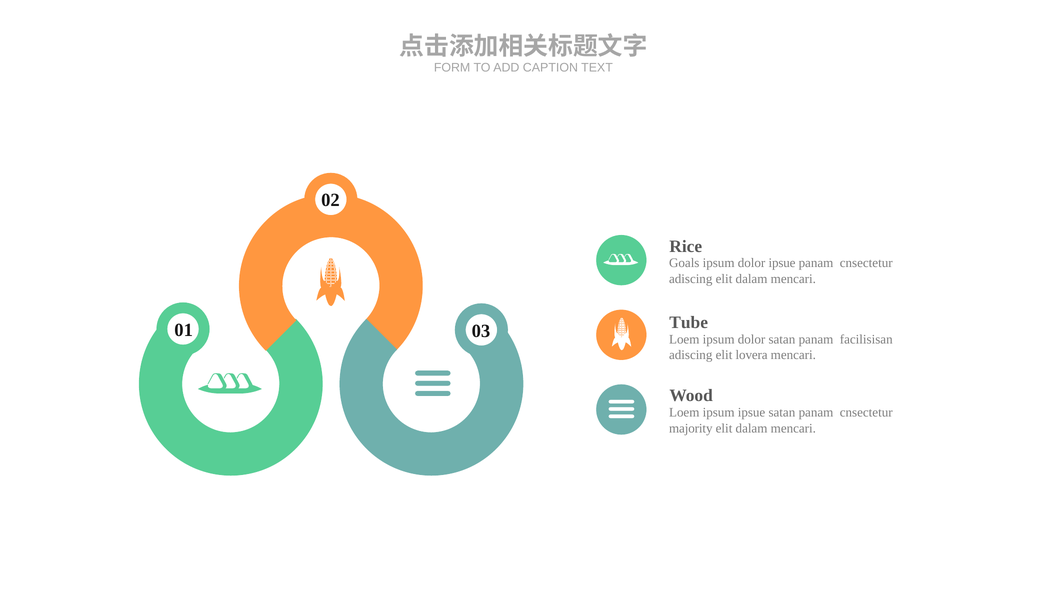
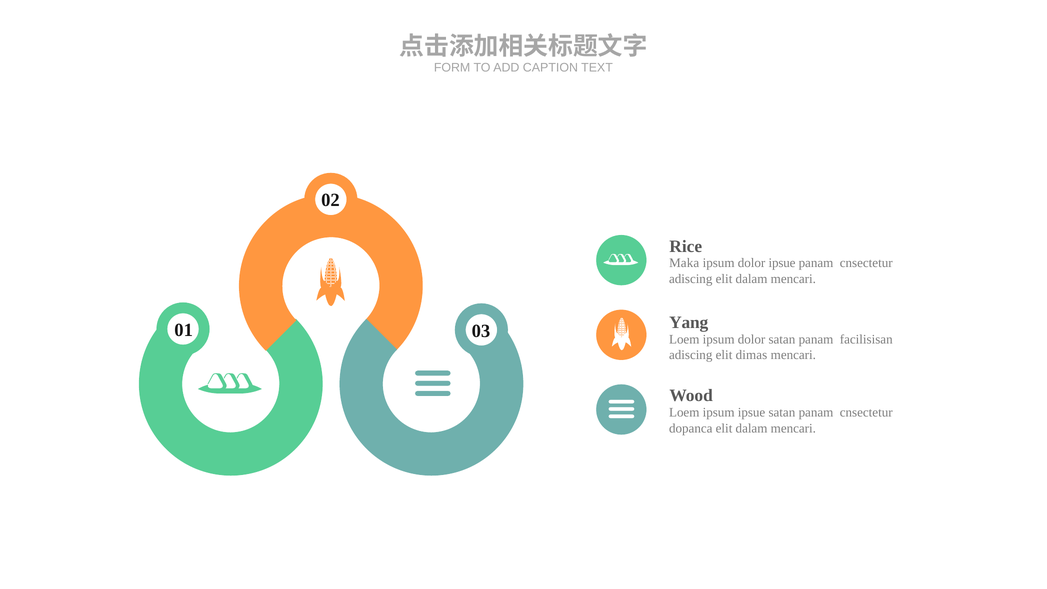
Goals: Goals -> Maka
Tube: Tube -> Yang
lovera: lovera -> dimas
majority: majority -> dopanca
